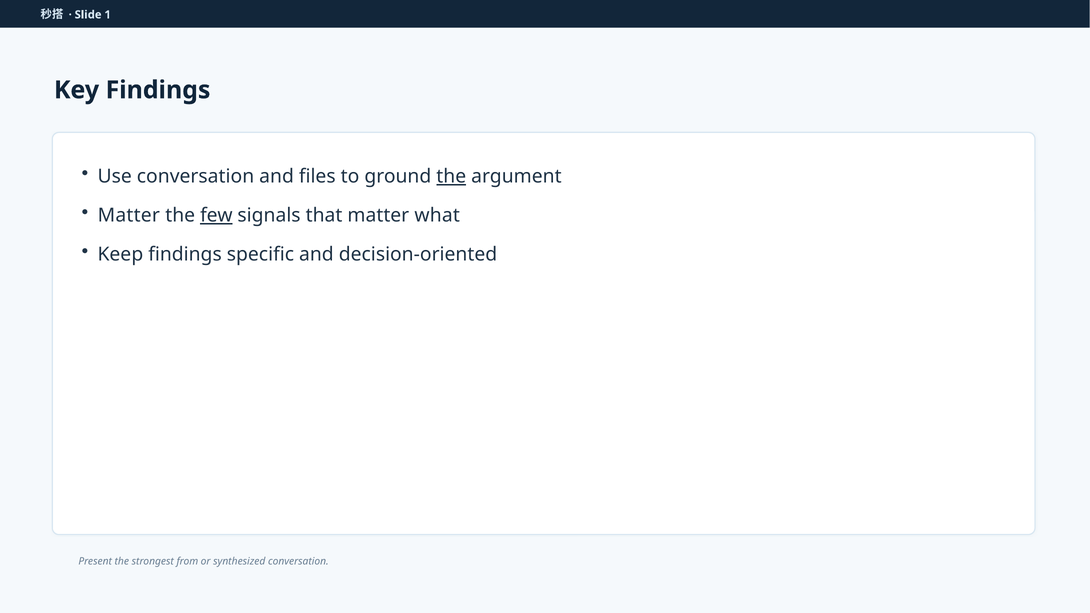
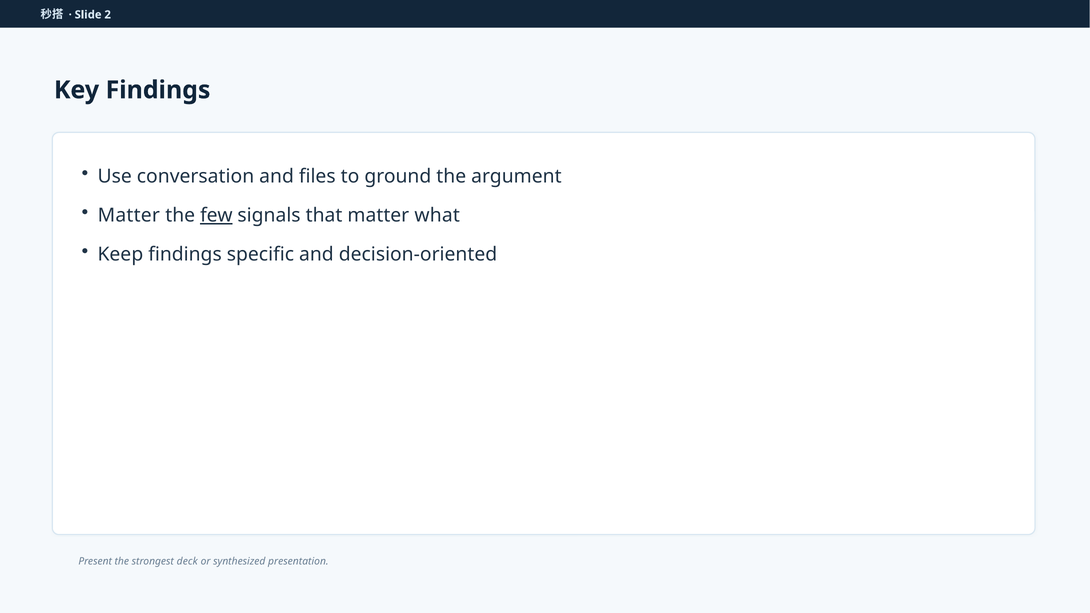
1: 1 -> 2
the at (451, 176) underline: present -> none
from: from -> deck
synthesized conversation: conversation -> presentation
